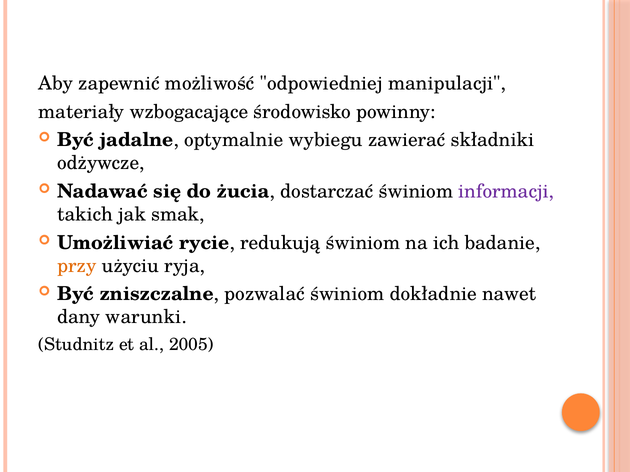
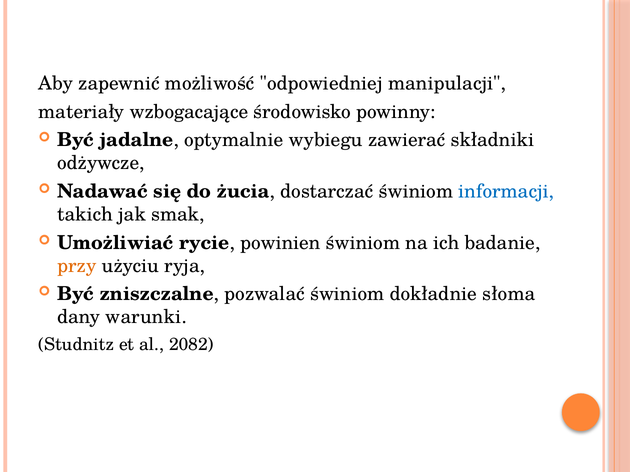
informacji colour: purple -> blue
redukują: redukują -> powinien
nawet: nawet -> słoma
2005: 2005 -> 2082
